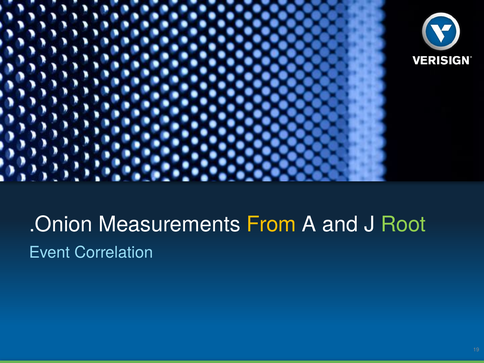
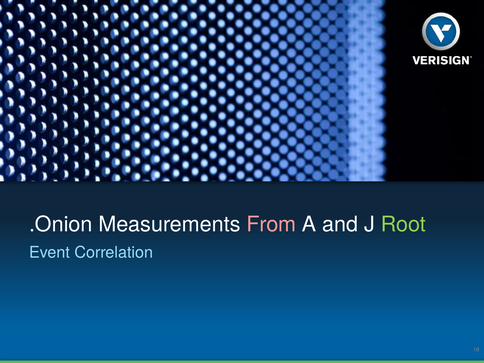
From colour: yellow -> pink
